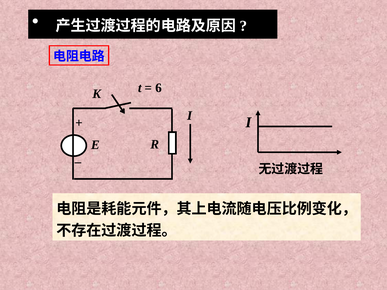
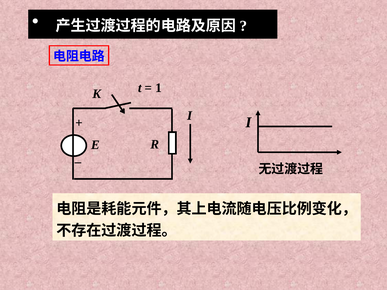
6: 6 -> 1
